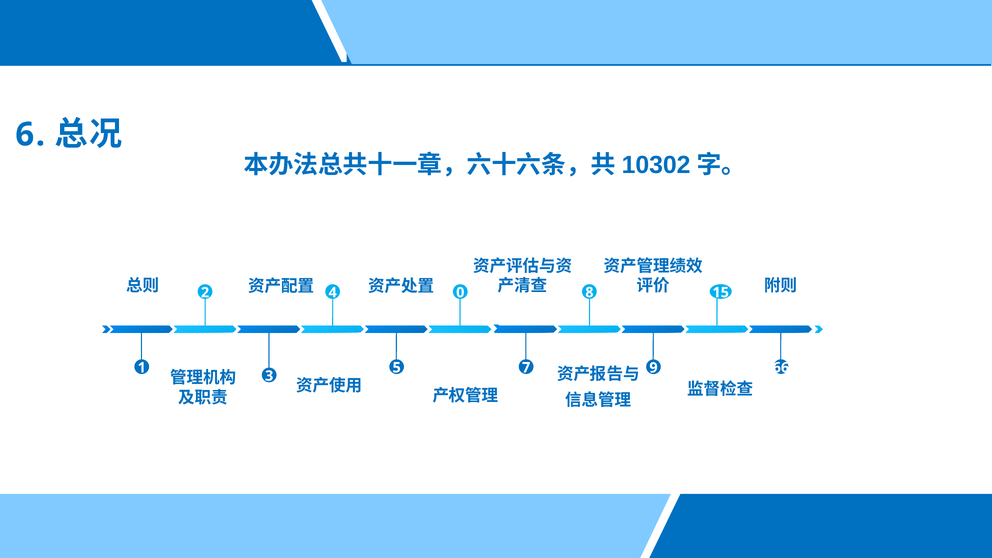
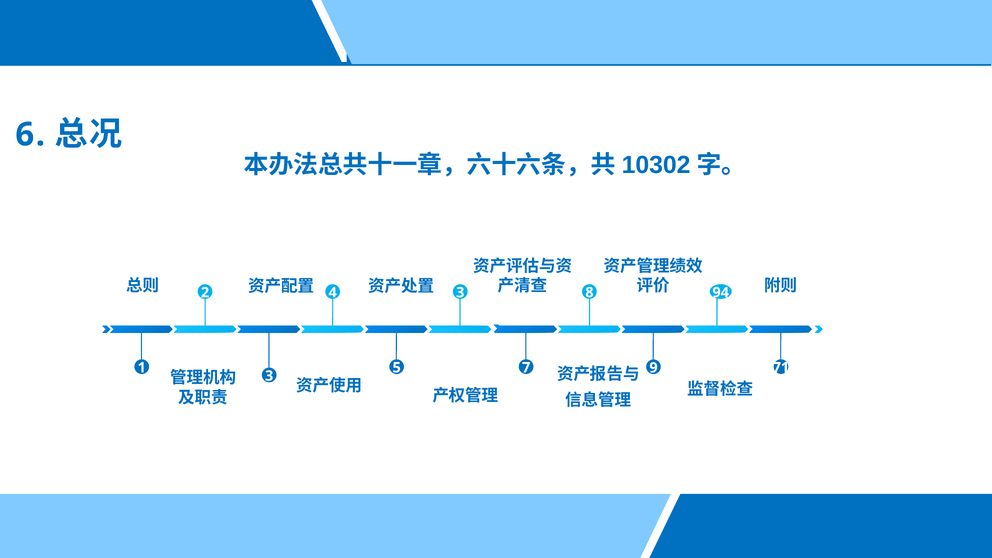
15: 15 -> 94
4 0: 0 -> 3
66: 66 -> 71
